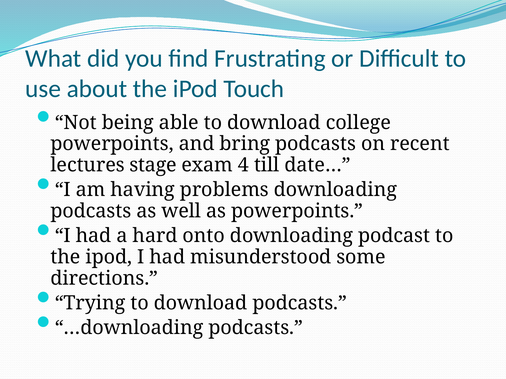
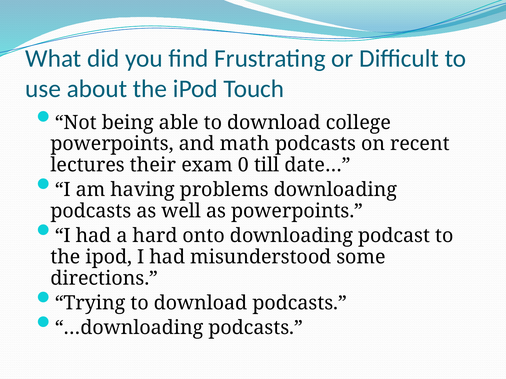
bring: bring -> math
stage: stage -> their
4: 4 -> 0
